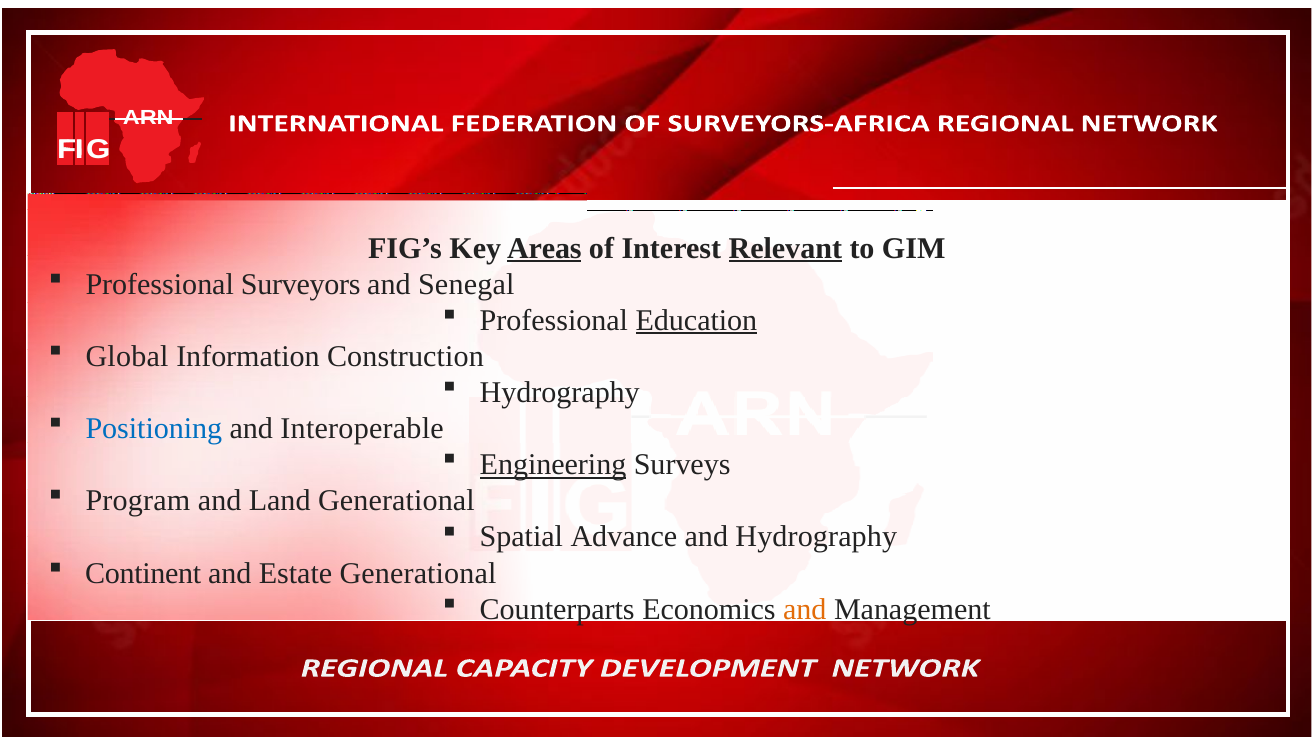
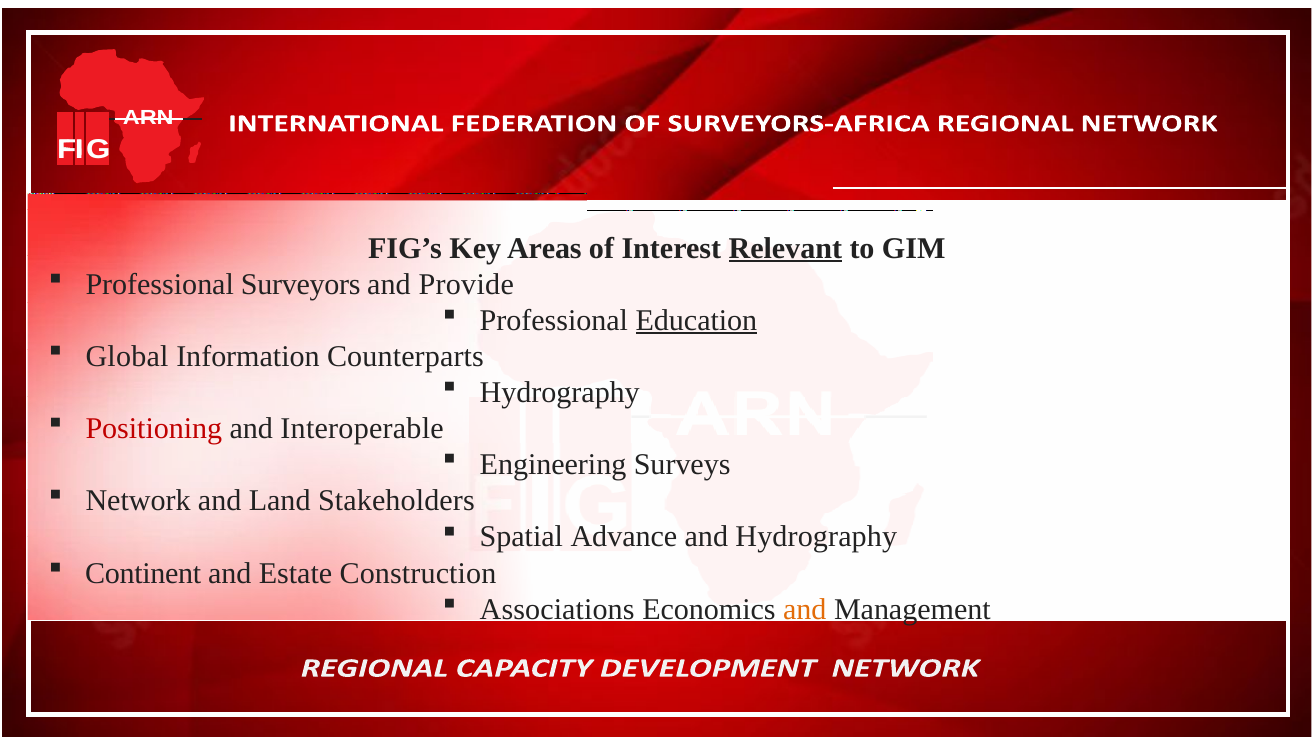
Areas underline: present -> none
Senegal: Senegal -> Provide
Construction: Construction -> Counterparts
Positioning colour: blue -> red
Engineering underline: present -> none
Program: Program -> Network
Land Generational: Generational -> Stakeholders
Estate Generational: Generational -> Construction
Counterparts: Counterparts -> Associations
